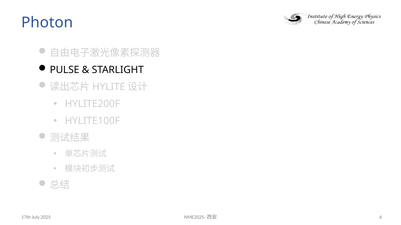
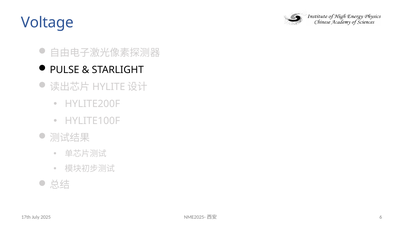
Photon: Photon -> Voltage
